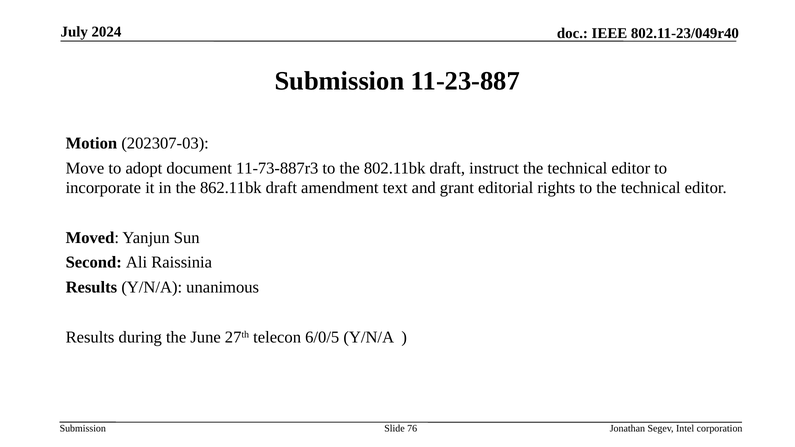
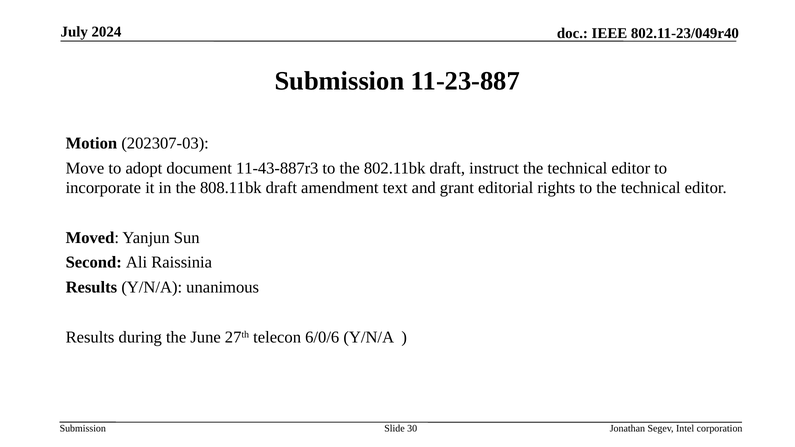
11-73-887r3: 11-73-887r3 -> 11-43-887r3
862.11bk: 862.11bk -> 808.11bk
6/0/5: 6/0/5 -> 6/0/6
76: 76 -> 30
